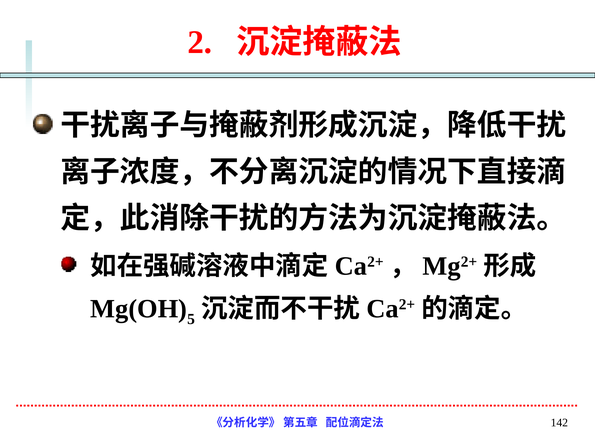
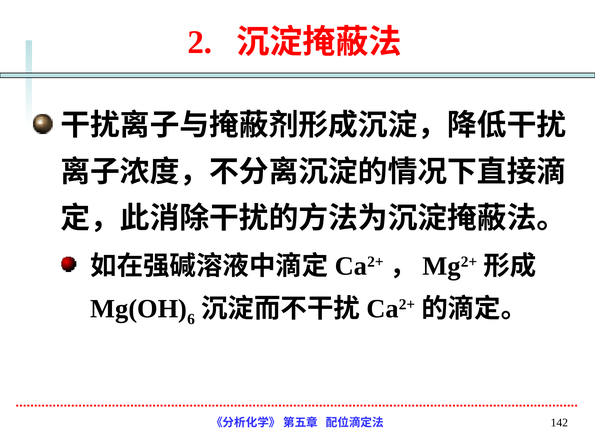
5: 5 -> 6
